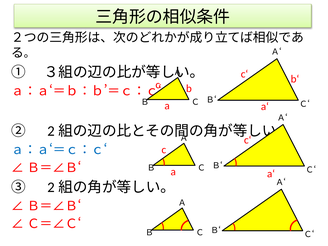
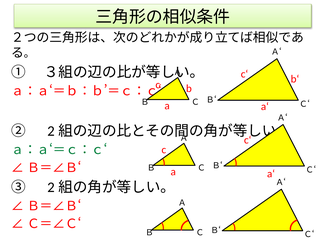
ａ：ａ‘＝ｃ：ｃ‘ colour: blue -> green
